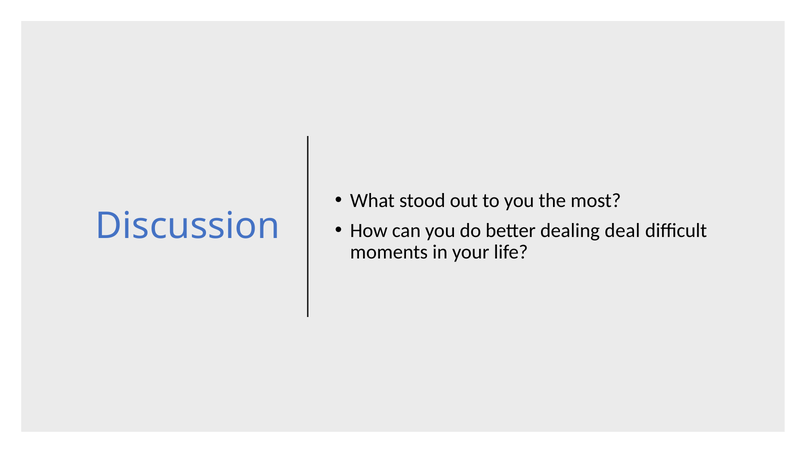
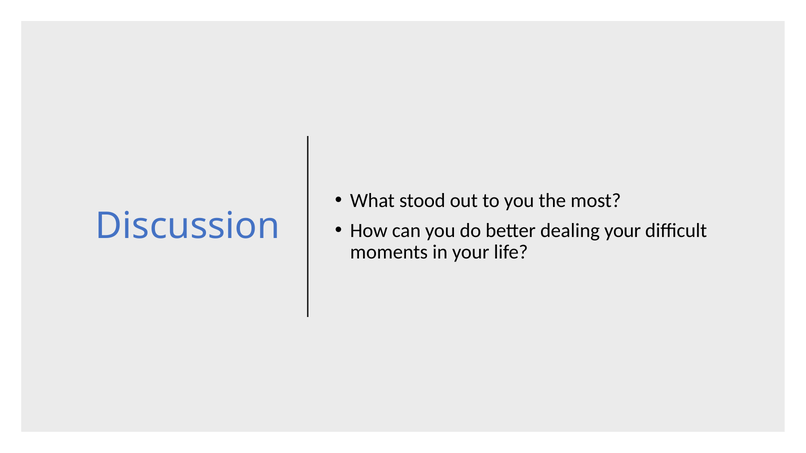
dealing deal: deal -> your
